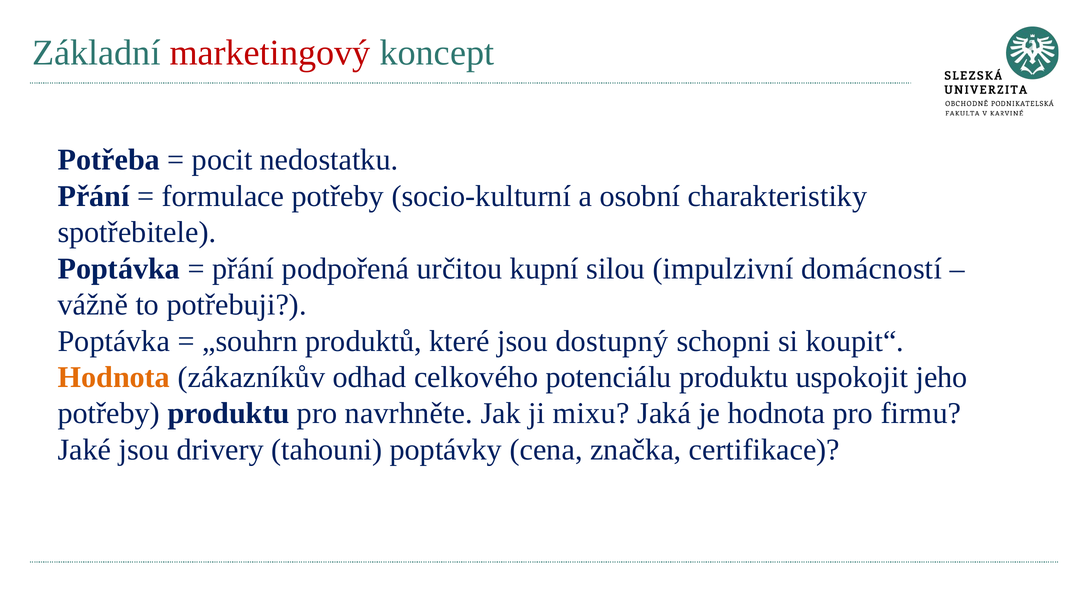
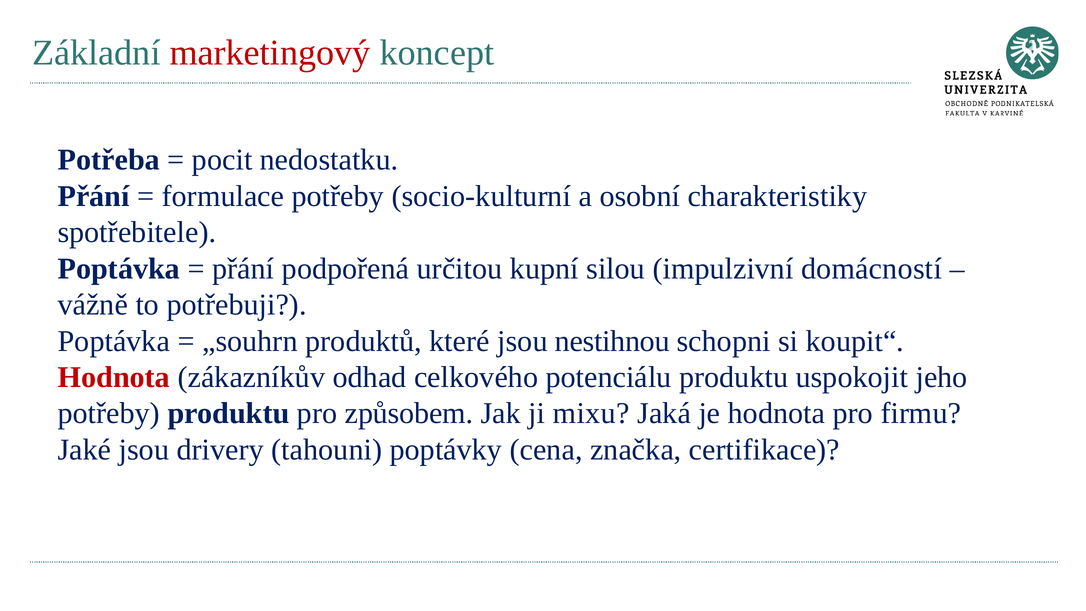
dostupný: dostupný -> nestihnou
Hodnota at (114, 377) colour: orange -> red
navrhněte: navrhněte -> způsobem
